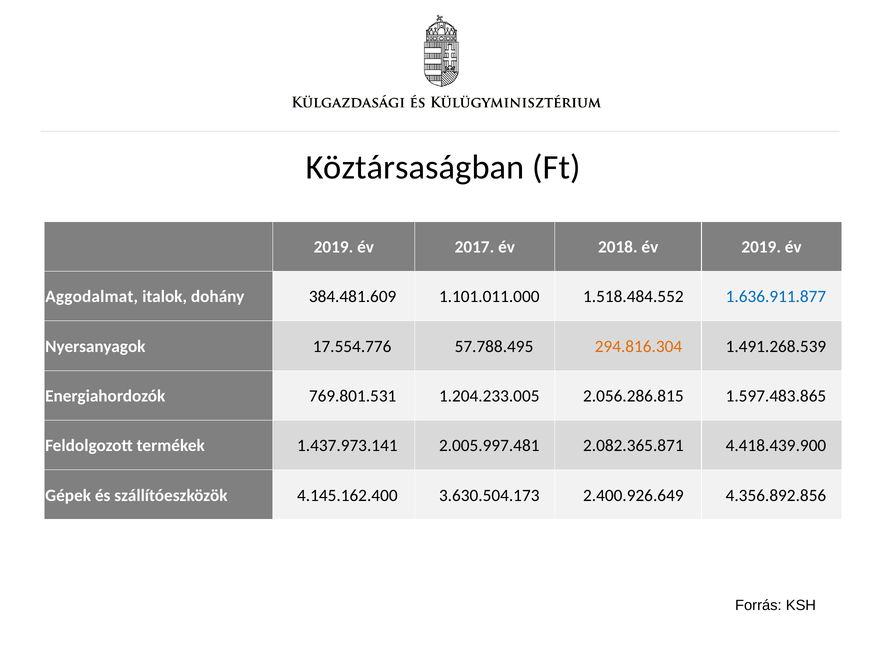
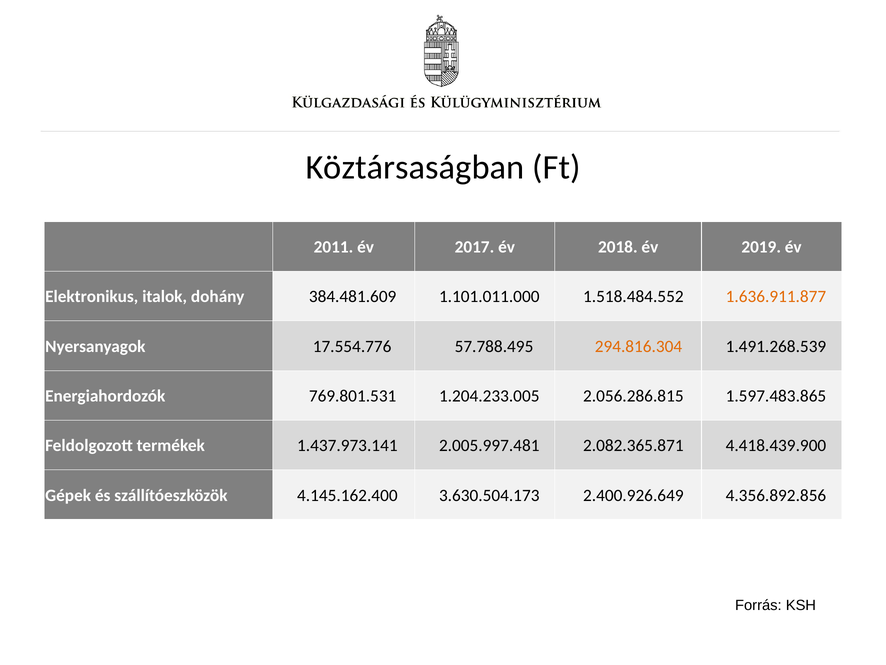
2019 at (334, 247): 2019 -> 2011
Aggodalmat: Aggodalmat -> Elektronikus
1.636.911.877 colour: blue -> orange
